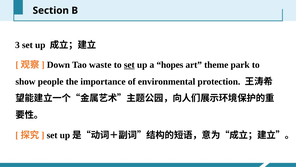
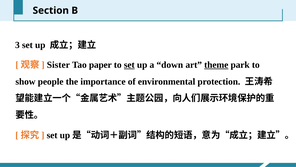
Down: Down -> Sister
waste: waste -> paper
hopes: hopes -> down
theme underline: none -> present
